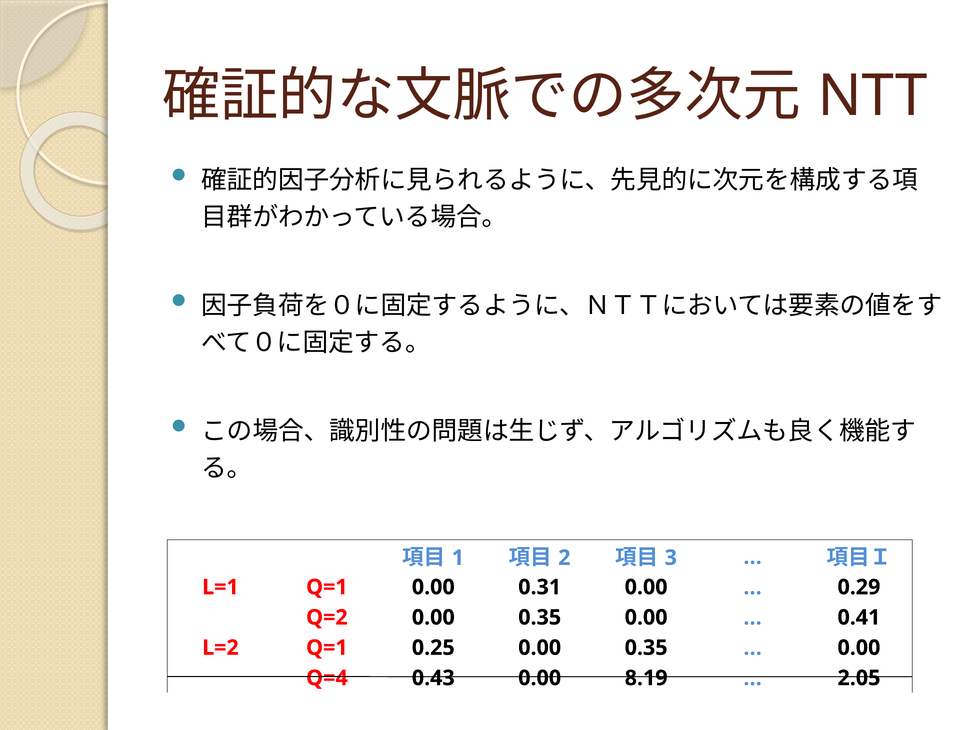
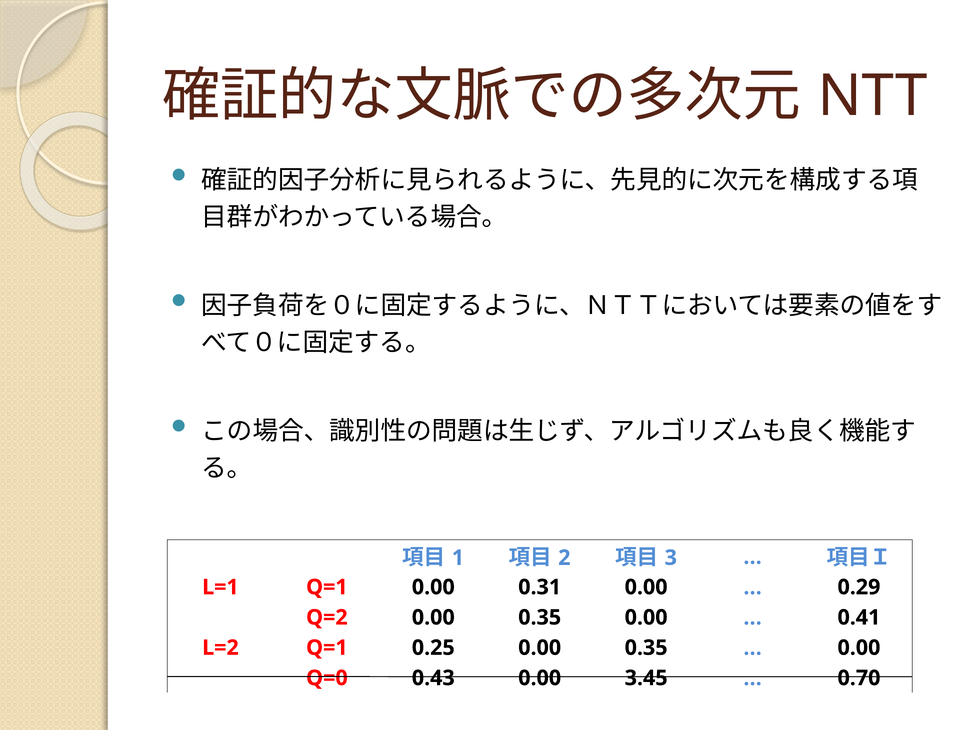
Q=4: Q=4 -> Q=0
8.19: 8.19 -> 3.45
2.05: 2.05 -> 0.70
